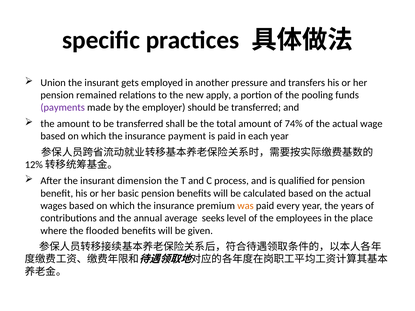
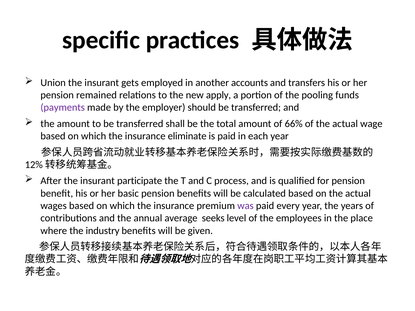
pressure: pressure -> accounts
74%: 74% -> 66%
payment: payment -> eliminate
dimension: dimension -> participate
was colour: orange -> purple
flooded: flooded -> industry
